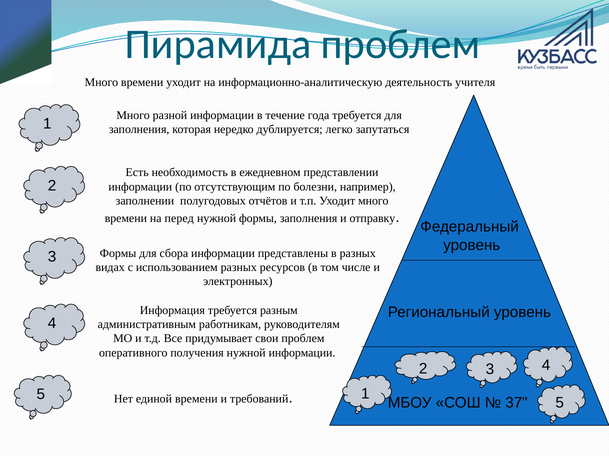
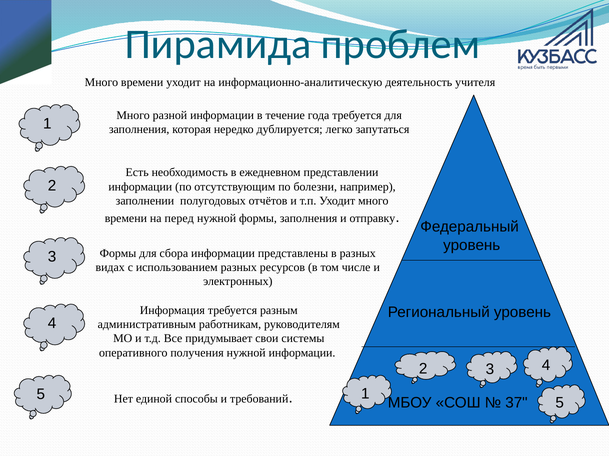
свои проблем: проблем -> системы
единой времени: времени -> способы
